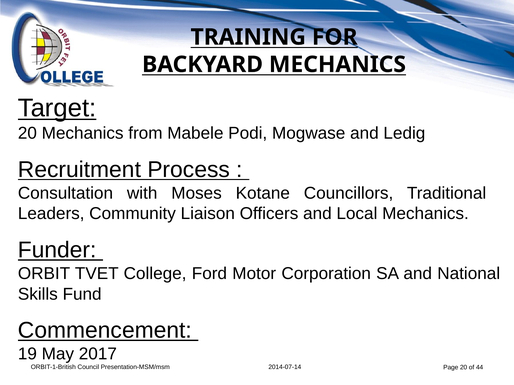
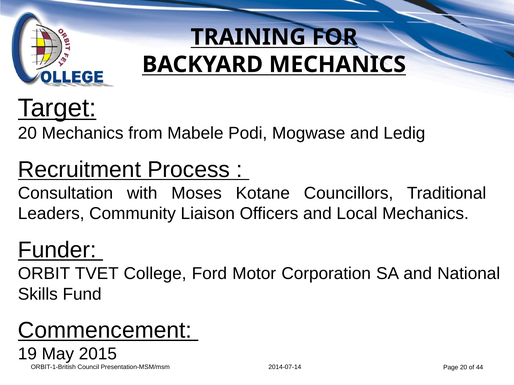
2017: 2017 -> 2015
